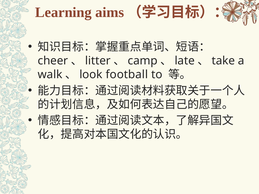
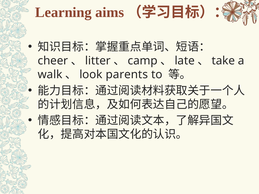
football: football -> parents
